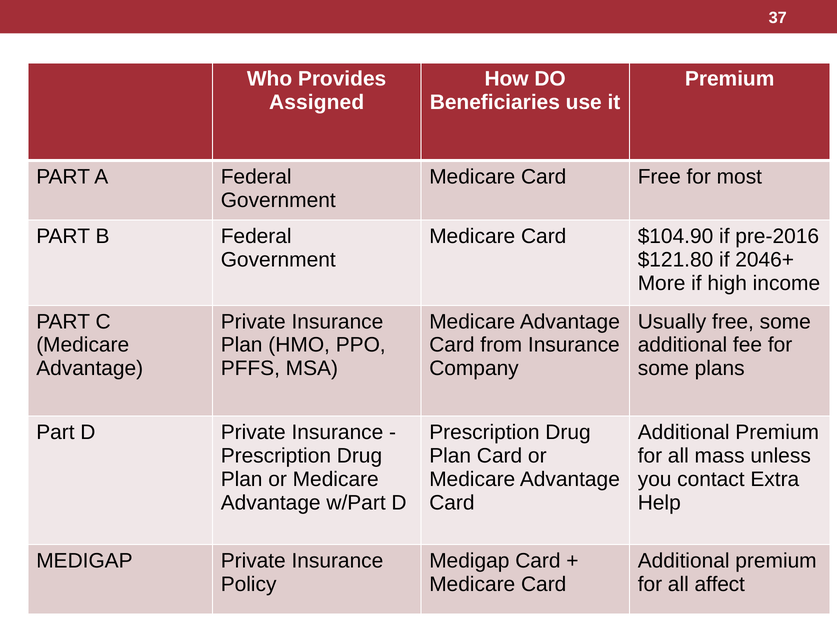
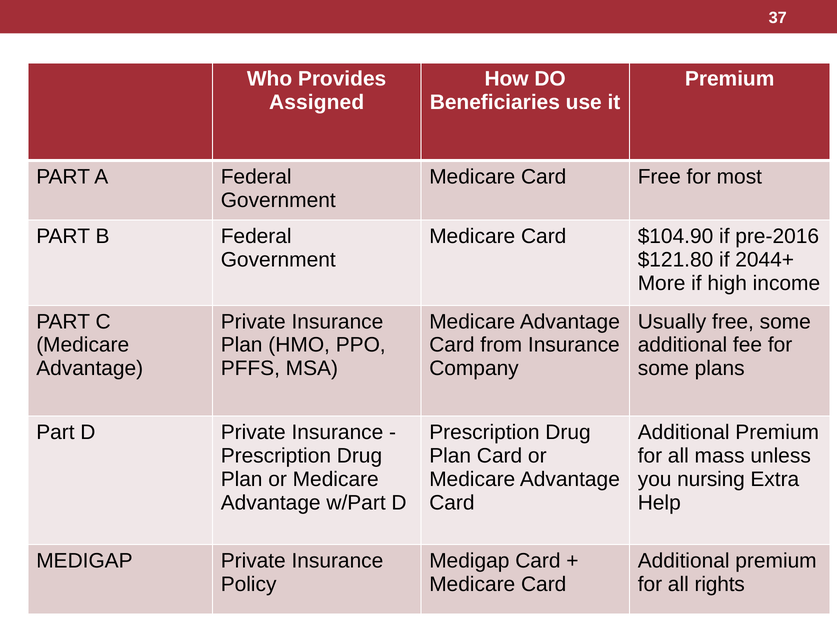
2046+: 2046+ -> 2044+
contact: contact -> nursing
affect: affect -> rights
